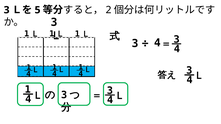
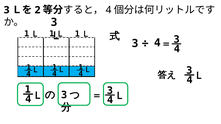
5: 5 -> 2
2 at (109, 10): 2 -> 4
